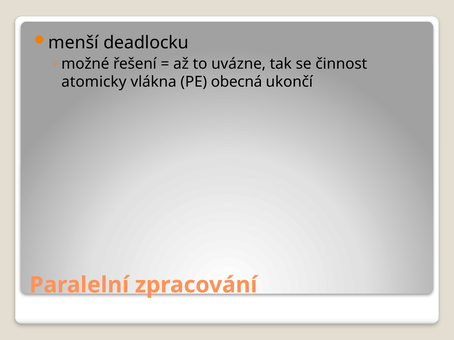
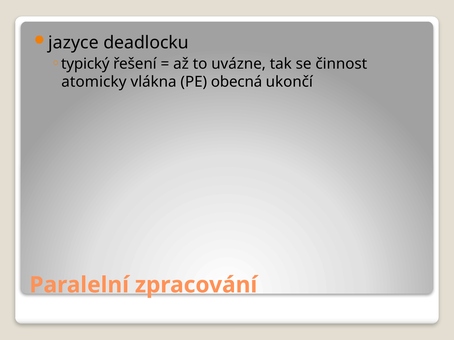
menší: menší -> jazyce
možné: možné -> typický
